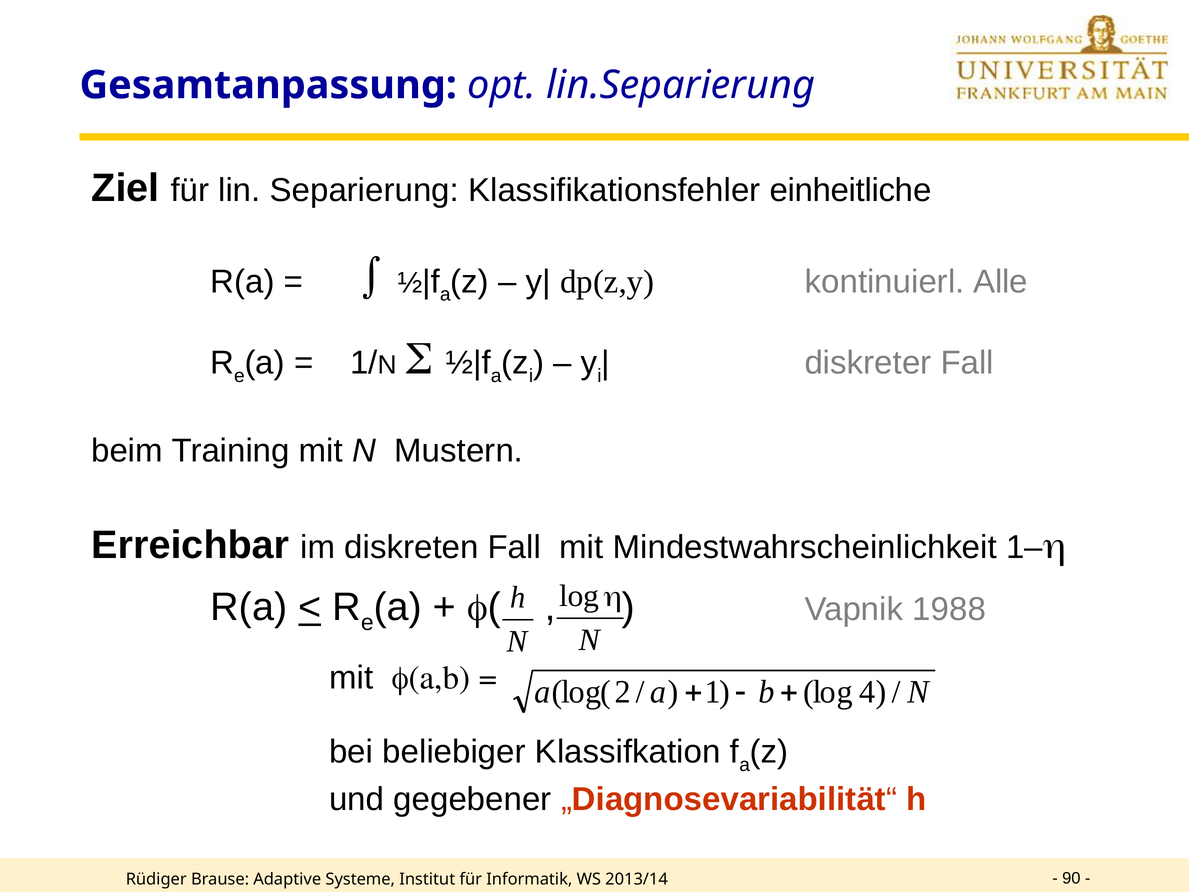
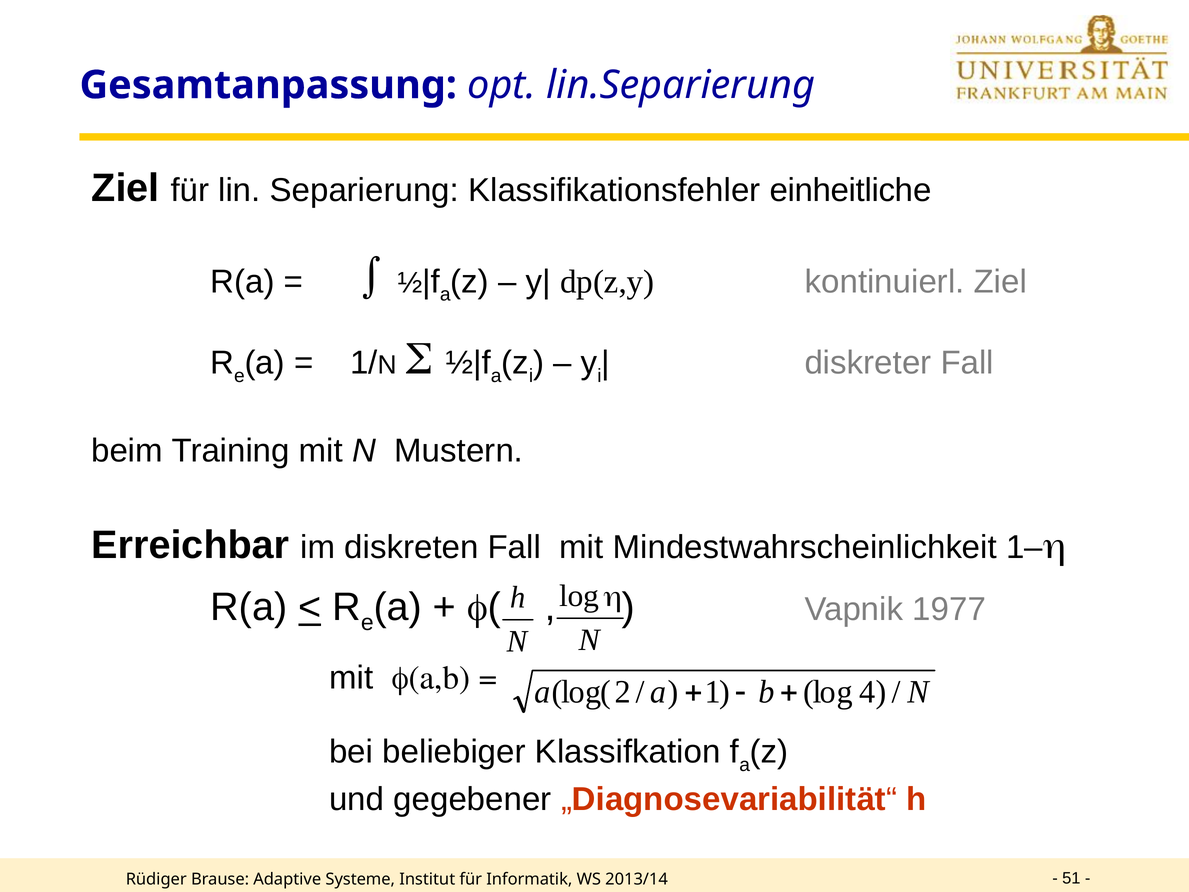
kontinuierl Alle: Alle -> Ziel
1988: 1988 -> 1977
90: 90 -> 51
